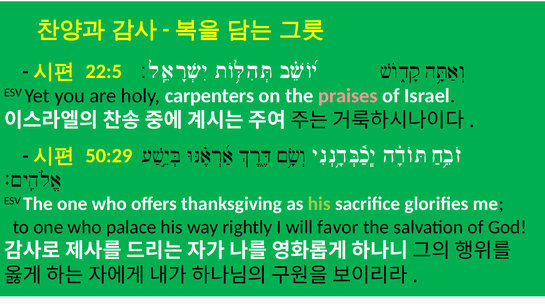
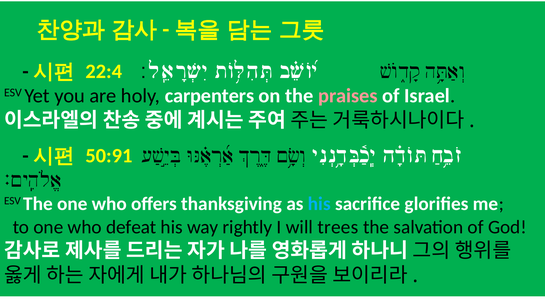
22:5: 22:5 -> 22:4
50:29: 50:29 -> 50:91
his at (319, 204) colour: light green -> light blue
palace: palace -> defeat
favor: favor -> trees
